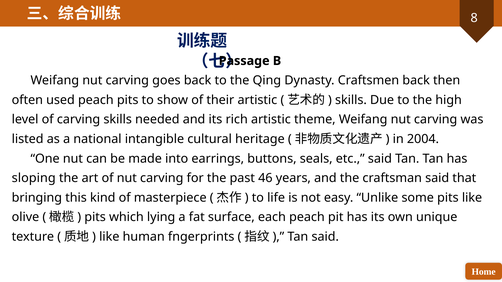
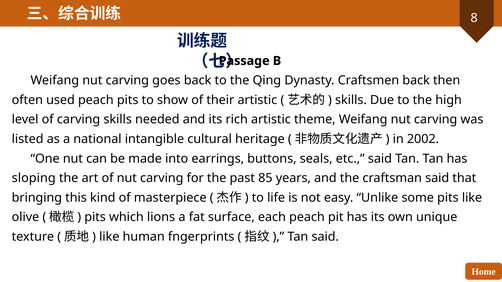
2004: 2004 -> 2002
46: 46 -> 85
lying: lying -> lions
